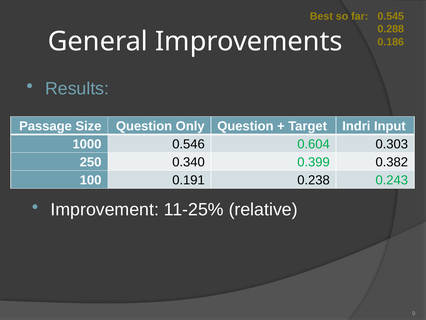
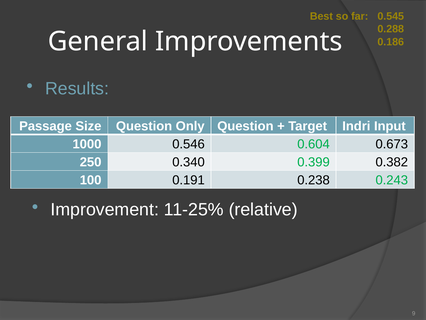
0.303: 0.303 -> 0.673
